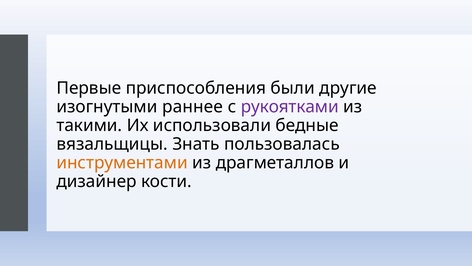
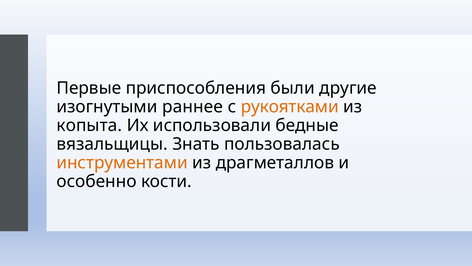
рукоятками colour: purple -> orange
такими: такими -> копыта
дизайнер: дизайнер -> особенно
